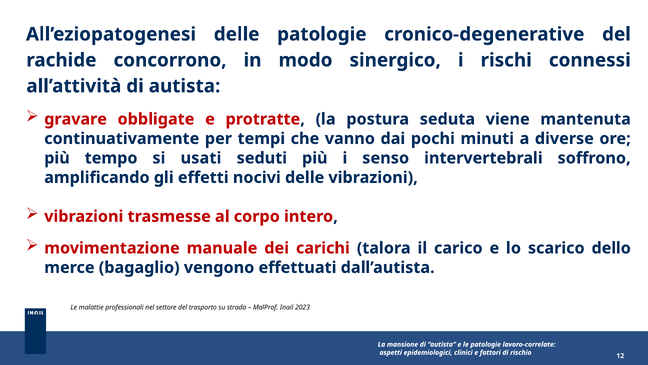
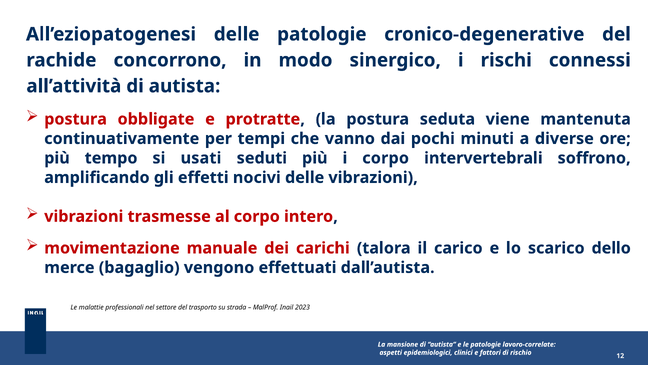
gravare at (76, 119): gravare -> postura
i senso: senso -> corpo
